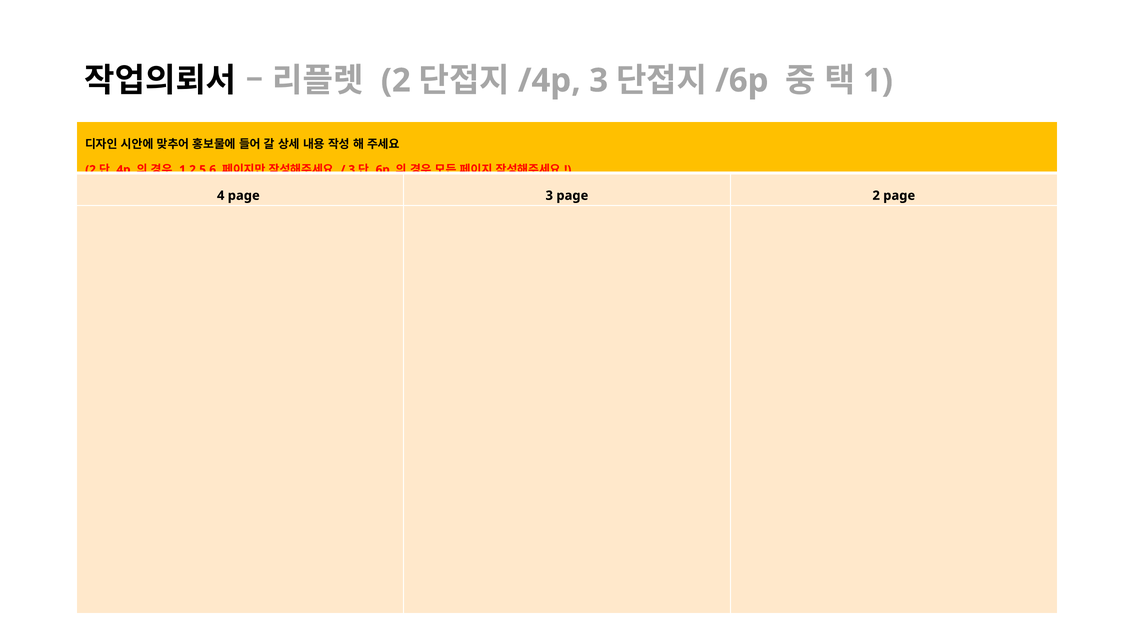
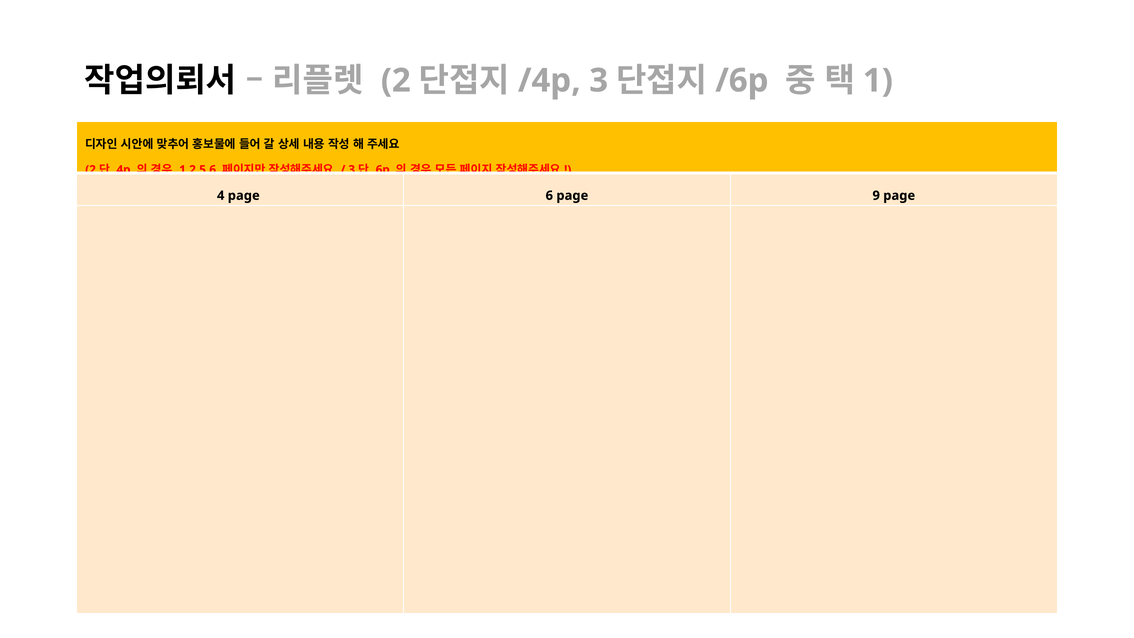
page 3: 3 -> 6
page 2: 2 -> 9
